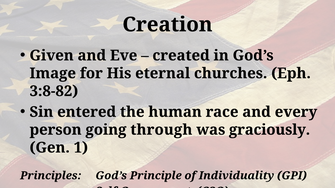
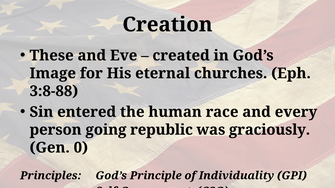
Given: Given -> These
3:8-82: 3:8-82 -> 3:8-88
through: through -> republic
1: 1 -> 0
